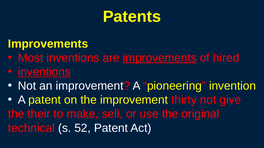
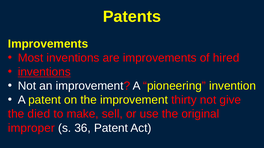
improvements at (160, 58) underline: present -> none
their: their -> died
technical: technical -> improper
52: 52 -> 36
